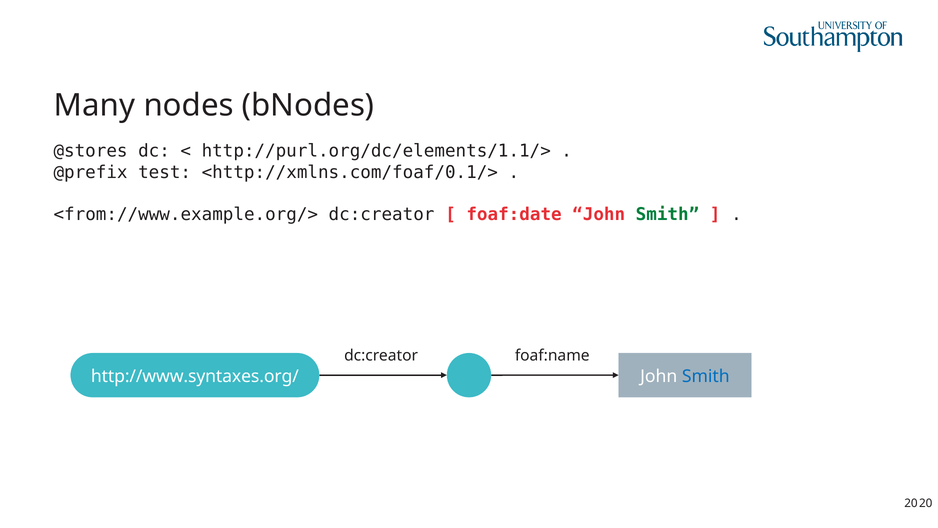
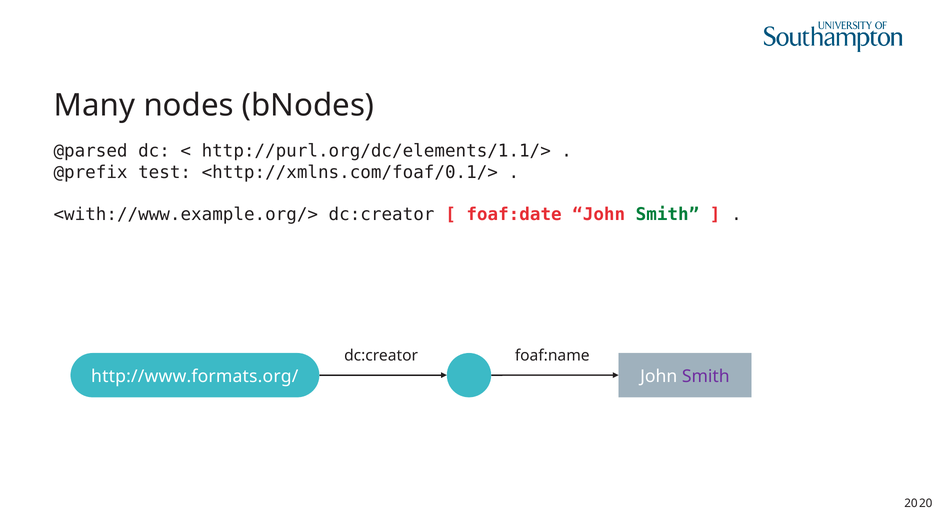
@stores: @stores -> @parsed
<from://www.example.org/>: <from://www.example.org/> -> <with://www.example.org/>
http://www.syntaxes.org/: http://www.syntaxes.org/ -> http://www.formats.org/
Smith at (706, 376) colour: blue -> purple
